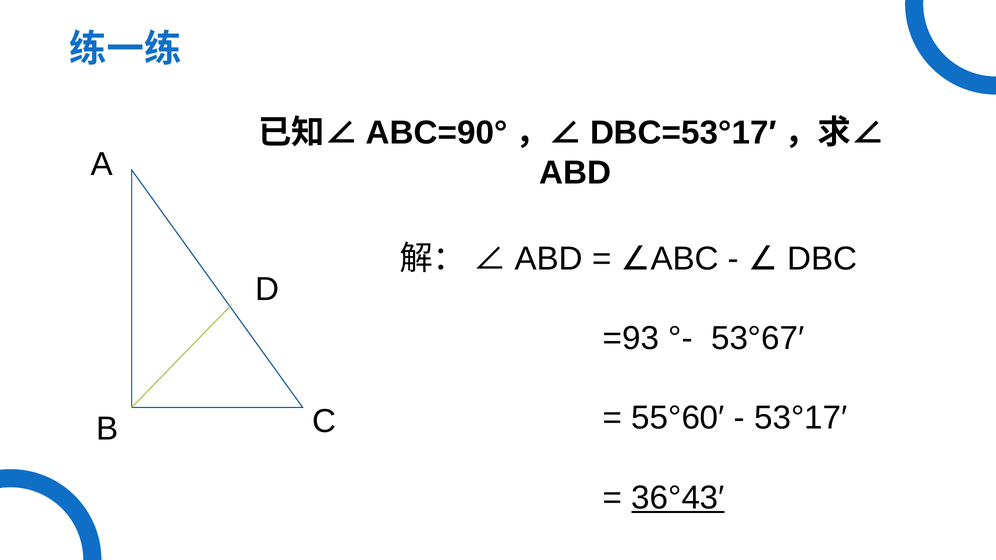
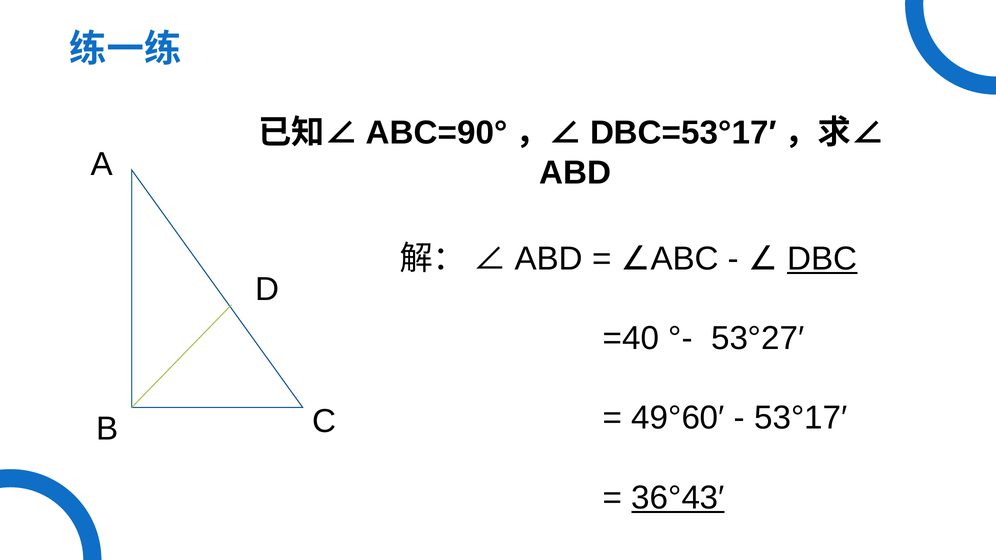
DBC underline: none -> present
=93: =93 -> =40
53°67′: 53°67′ -> 53°27′
55°60′: 55°60′ -> 49°60′
